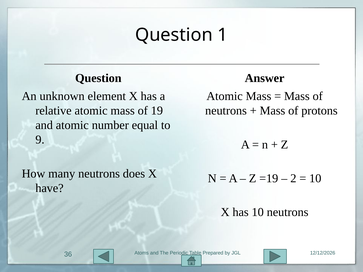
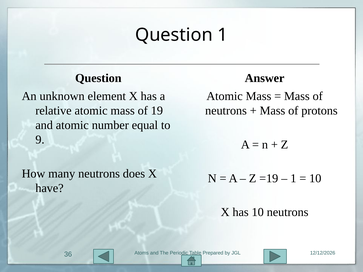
2 at (293, 179): 2 -> 1
